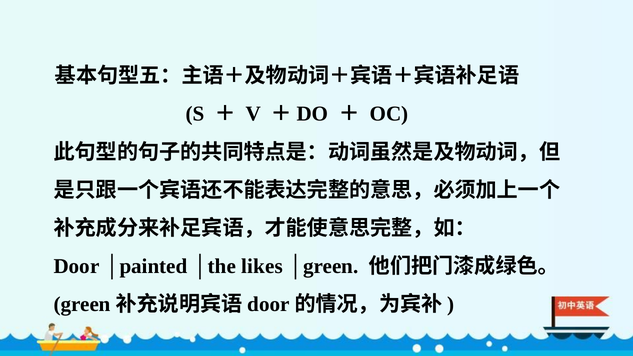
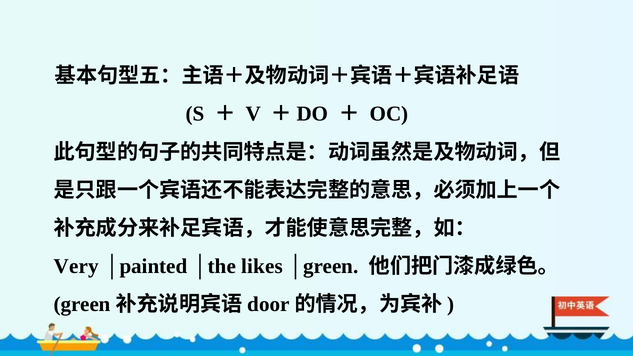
Door: Door -> Very
